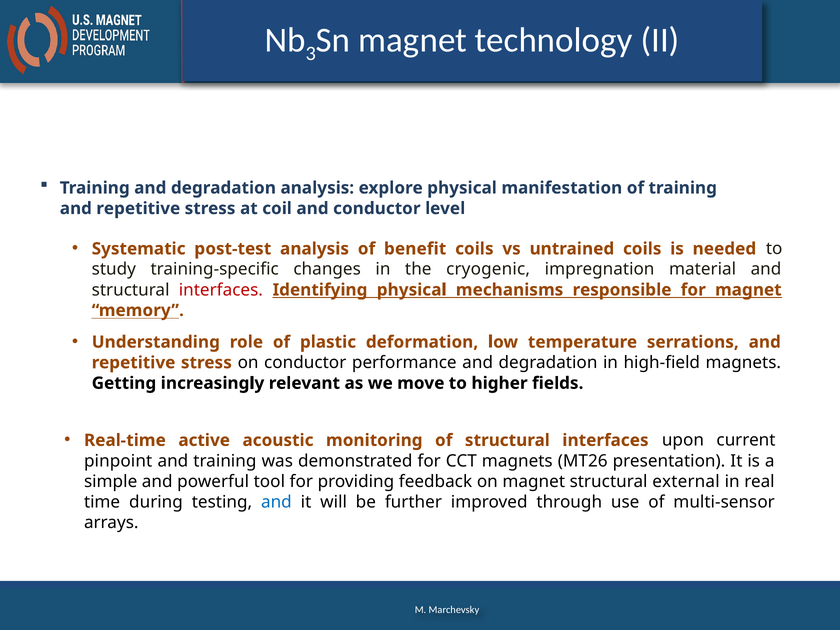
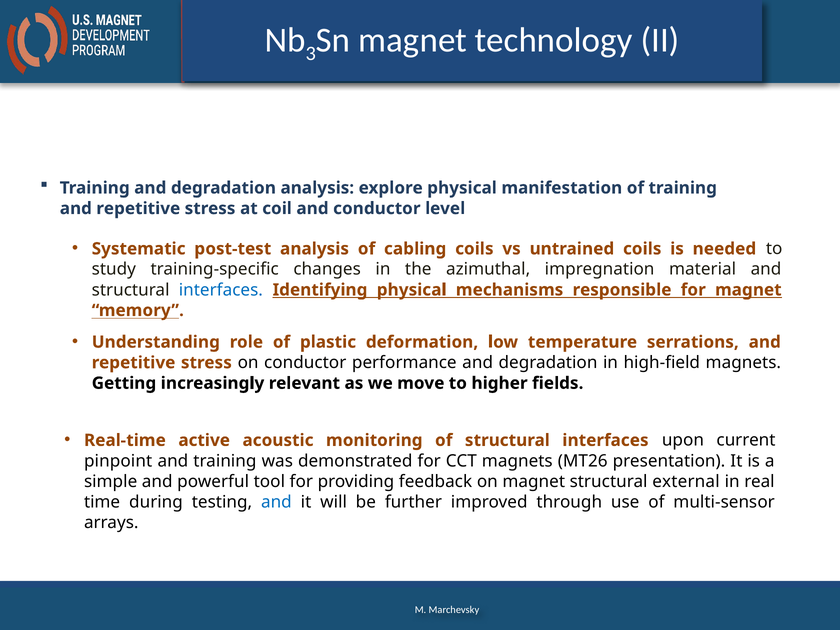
benefit: benefit -> cabling
cryogenic: cryogenic -> azimuthal
interfaces at (221, 290) colour: red -> blue
